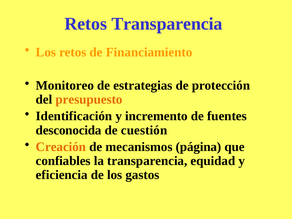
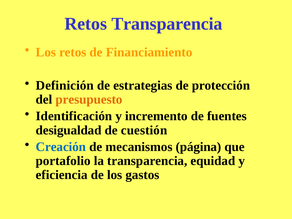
Monitoreo: Monitoreo -> Definición
desconocida: desconocida -> desigualdad
Creación colour: orange -> blue
confiables: confiables -> portafolio
